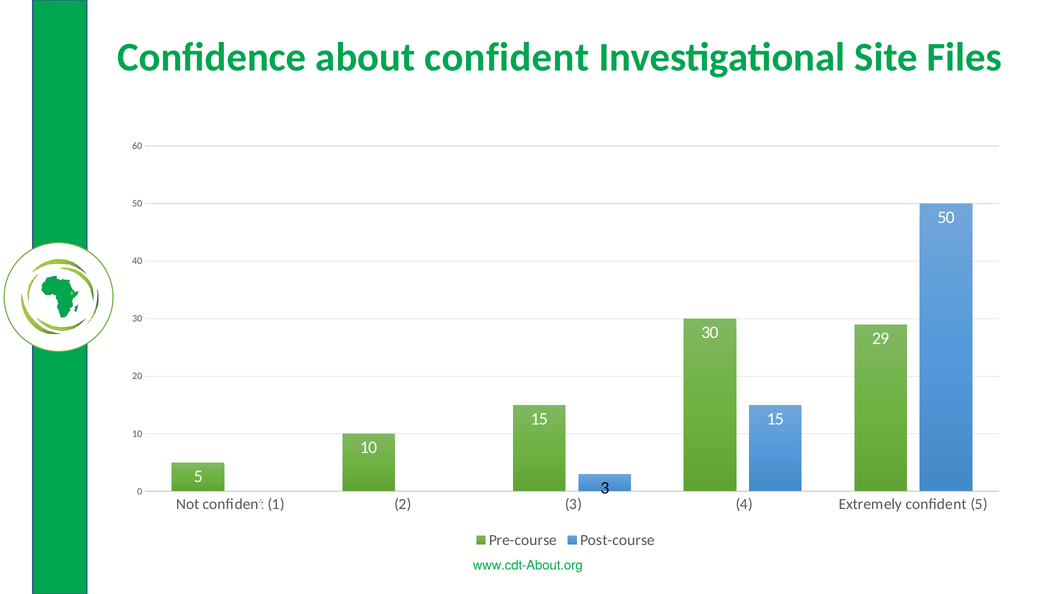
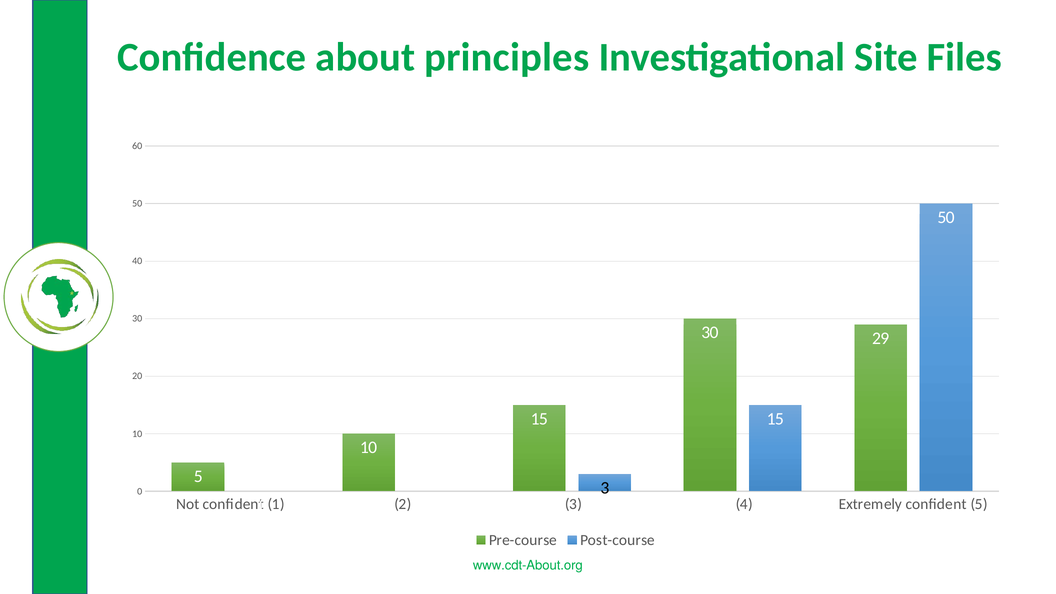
about confident: confident -> principles
